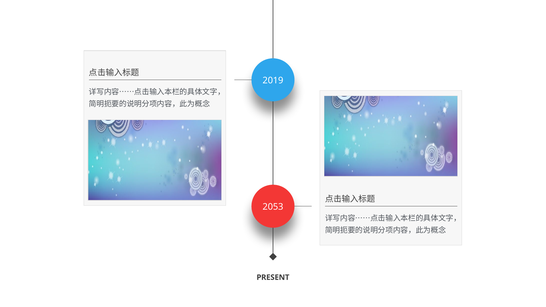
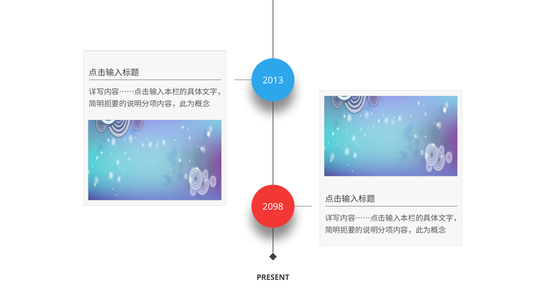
2019: 2019 -> 2013
2053: 2053 -> 2098
